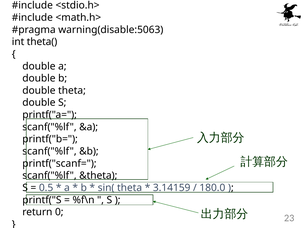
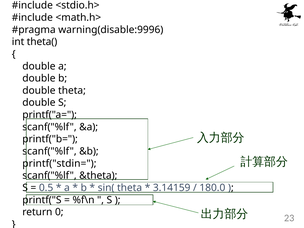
warning(disable:5063: warning(disable:5063 -> warning(disable:9996
printf("scanf=: printf("scanf= -> printf("stdin=
